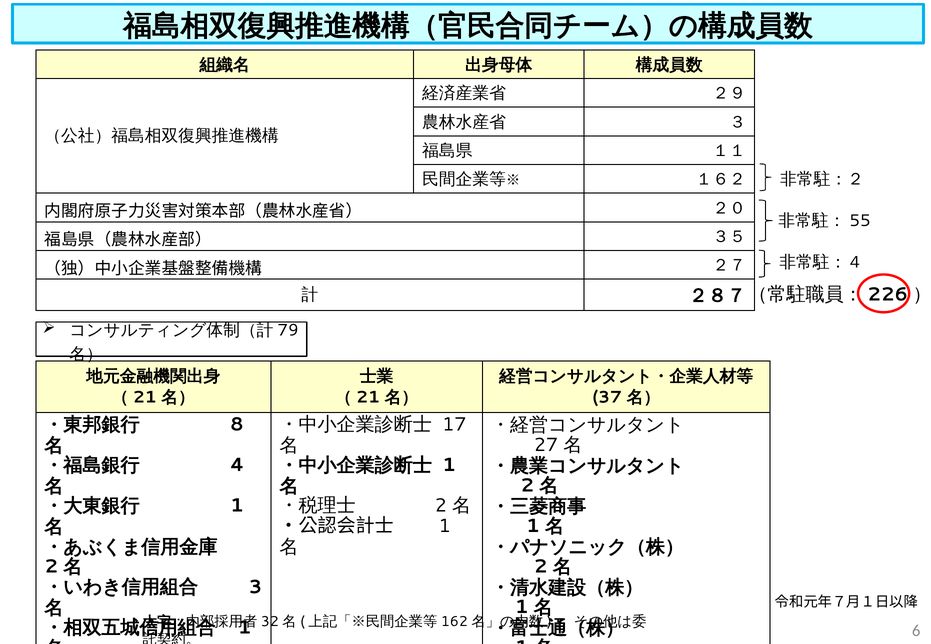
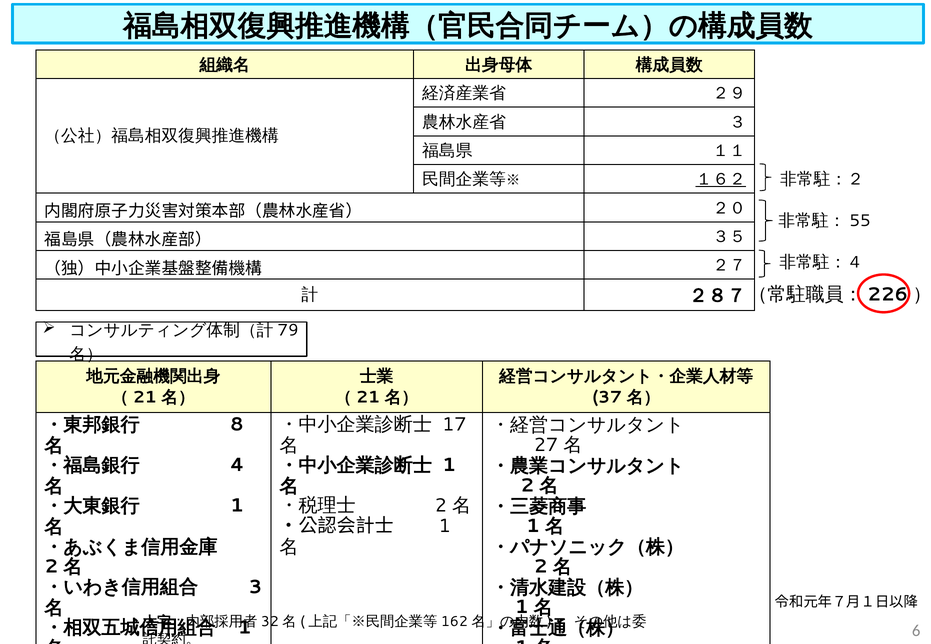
１６２ underline: none -> present
